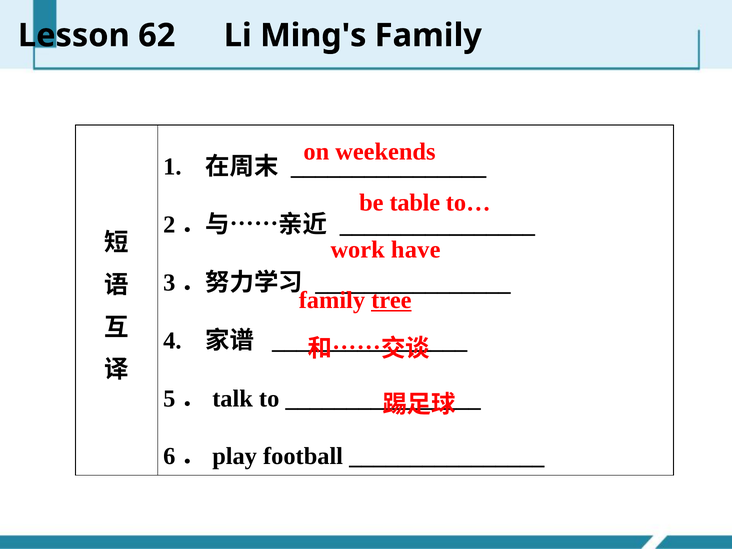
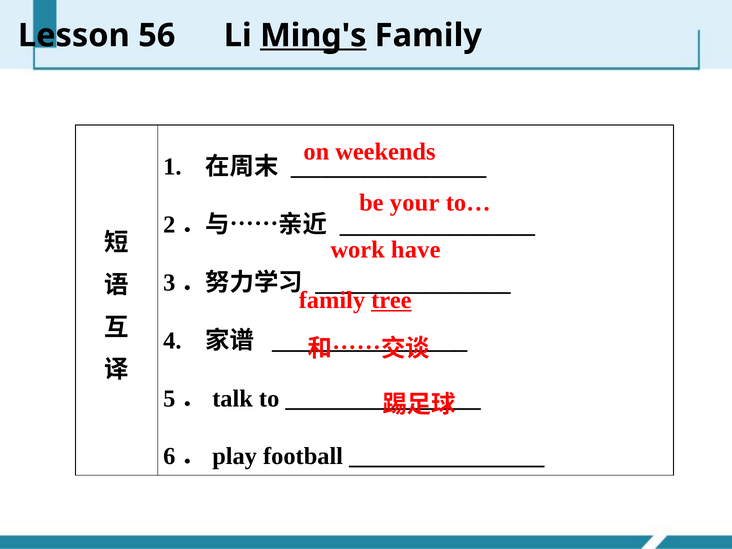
62: 62 -> 56
Ming's underline: none -> present
table: table -> your
